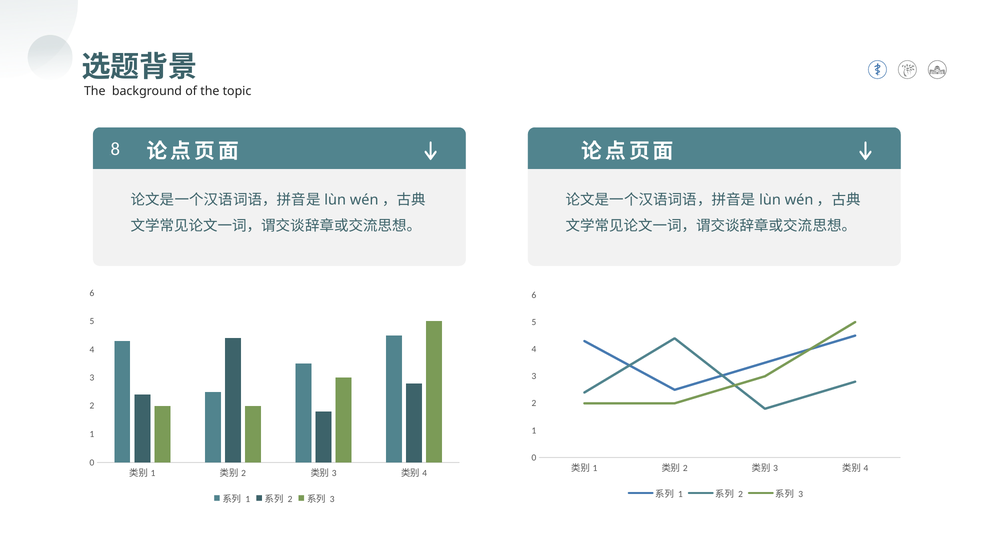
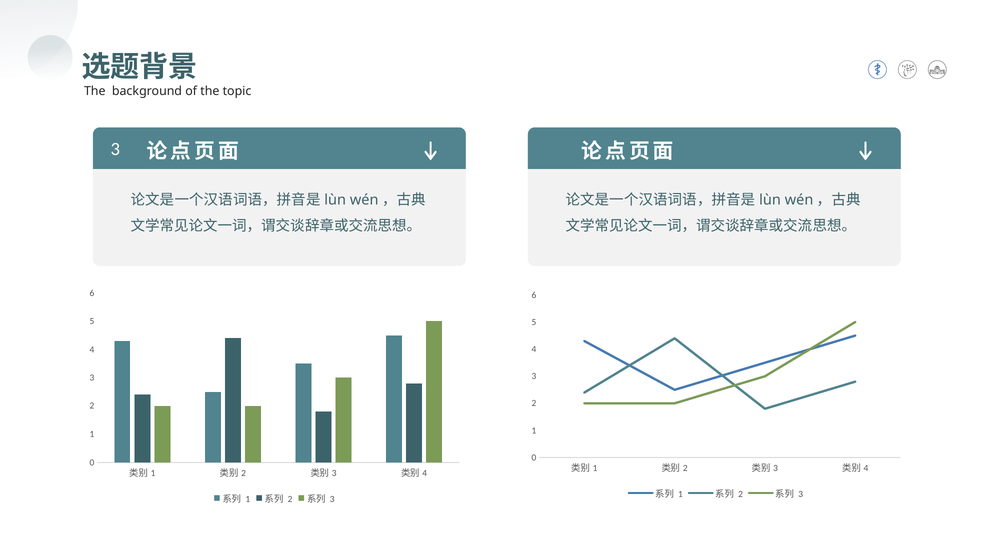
0 8: 8 -> 3
